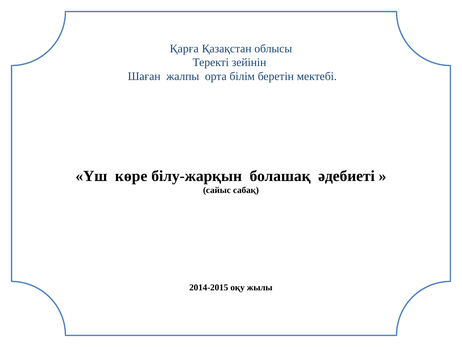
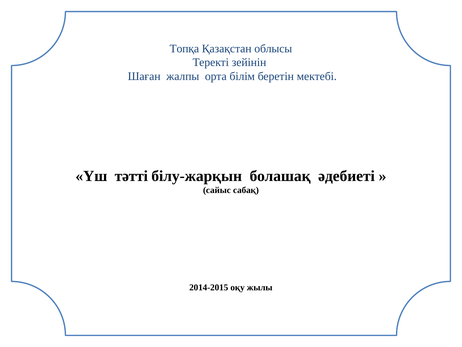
Қарға: Қарға -> Топқа
көре: көре -> тәтті
